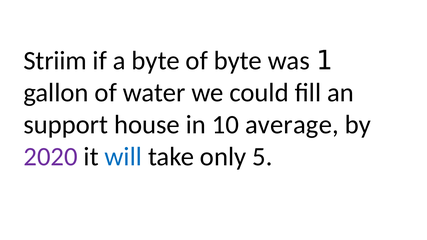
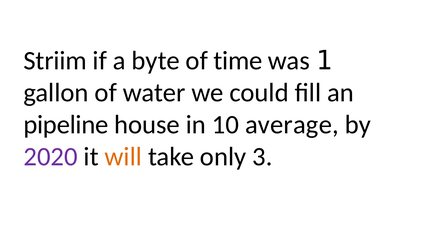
of byte: byte -> time
support: support -> pipeline
will colour: blue -> orange
5: 5 -> 3
